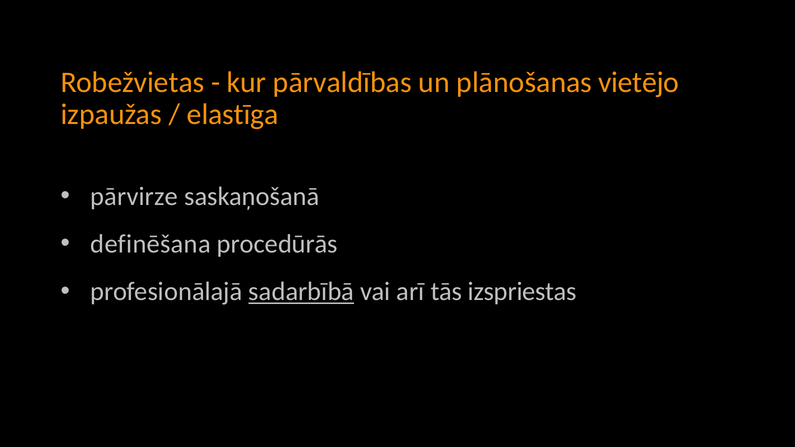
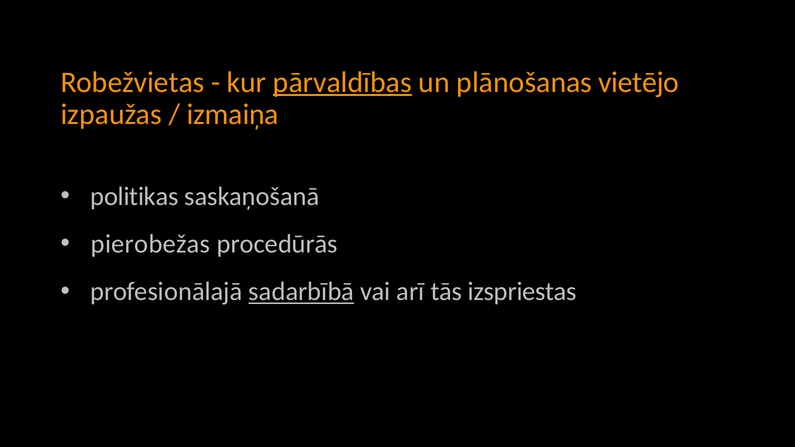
pārvaldības underline: none -> present
elastīga: elastīga -> izmaiņa
pārvirze: pārvirze -> politikas
definēšana: definēšana -> pierobežas
